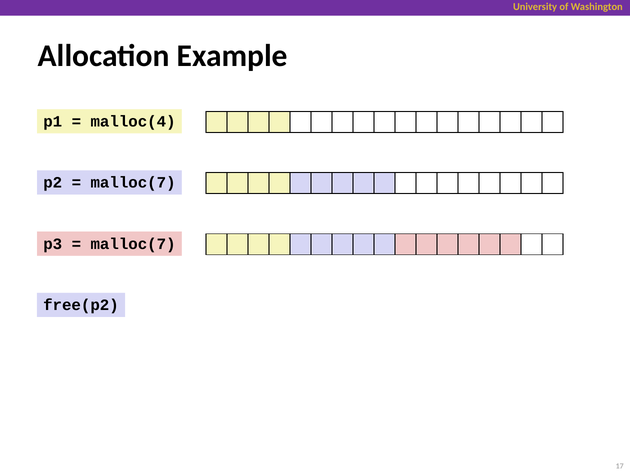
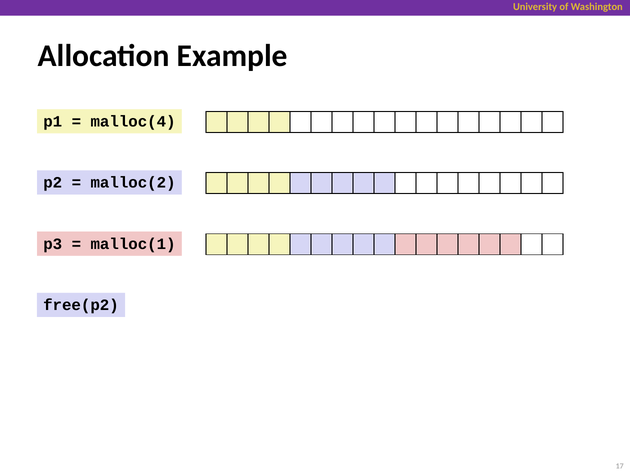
malloc(7 at (133, 182): malloc(7 -> malloc(2
malloc(7 at (133, 244): malloc(7 -> malloc(1
